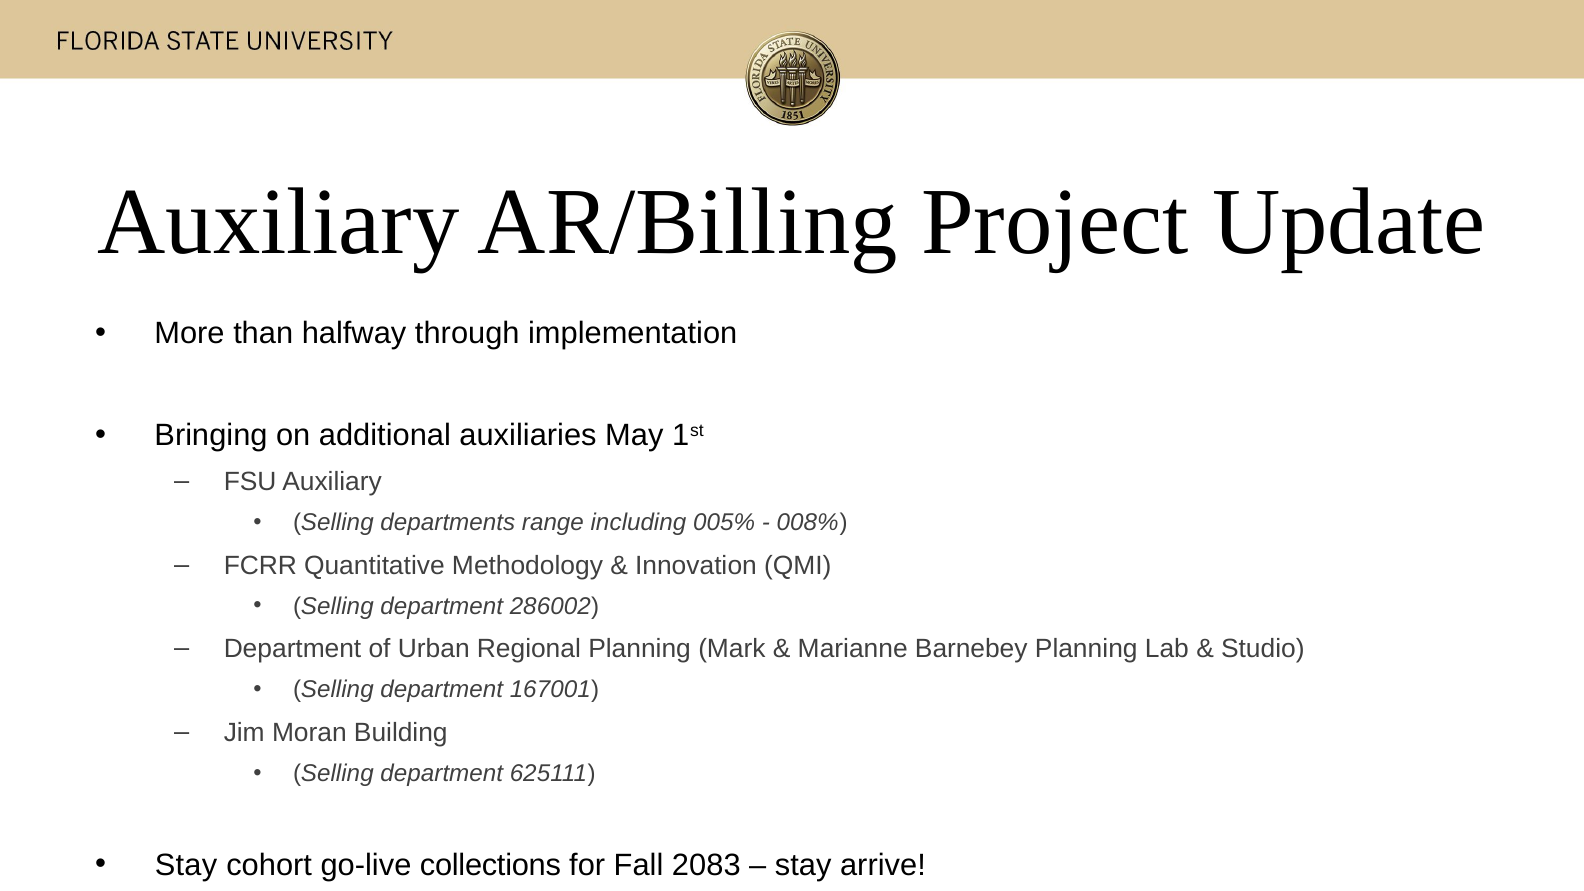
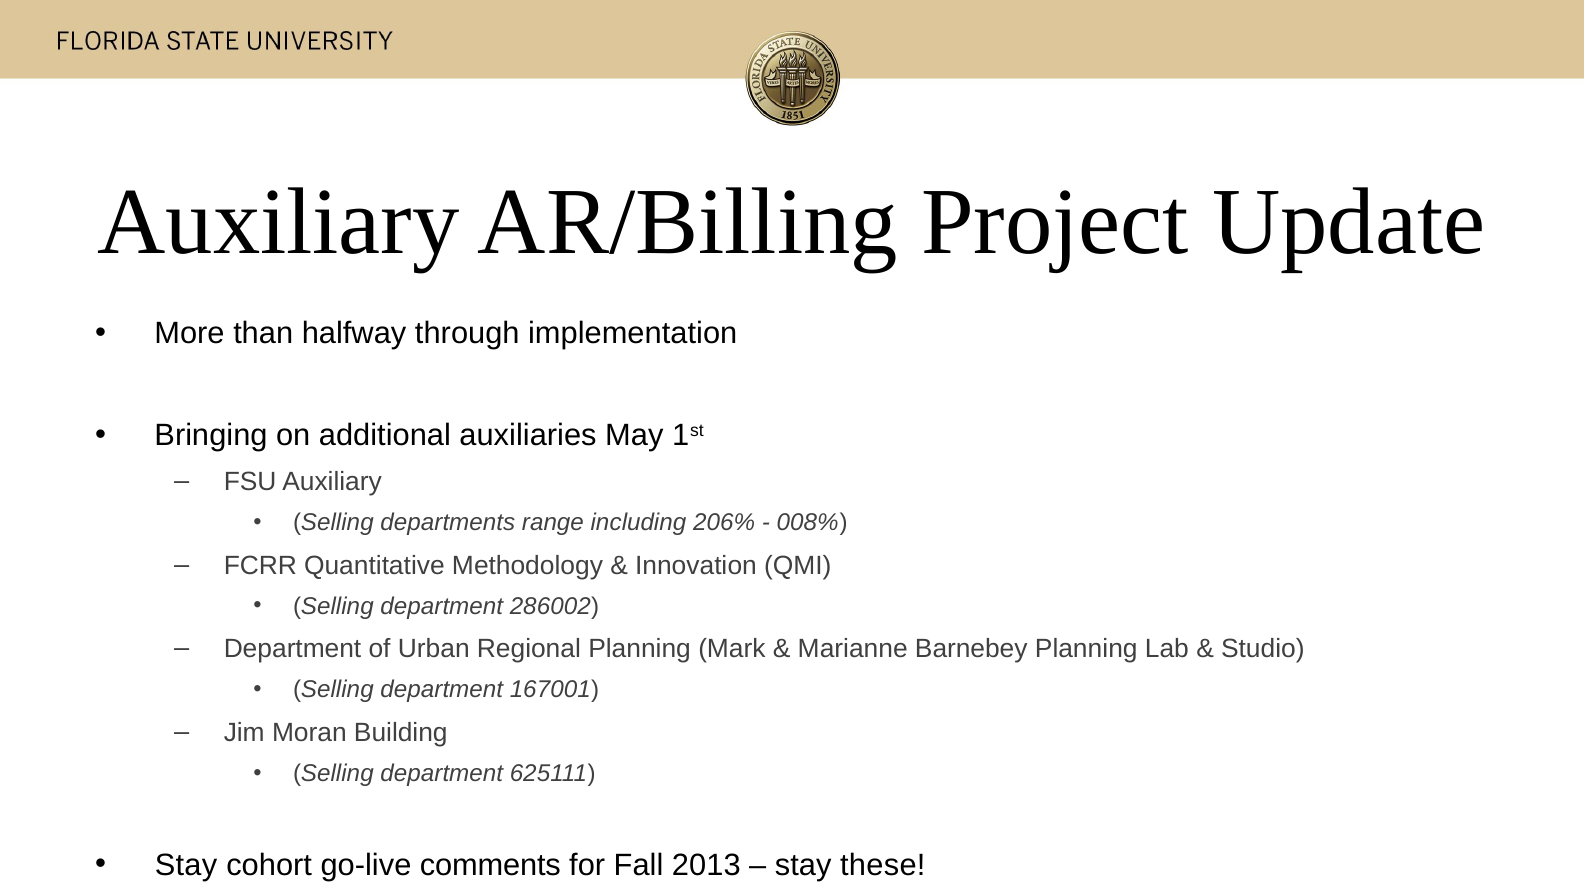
005%: 005% -> 206%
collections: collections -> comments
2083: 2083 -> 2013
arrive: arrive -> these
